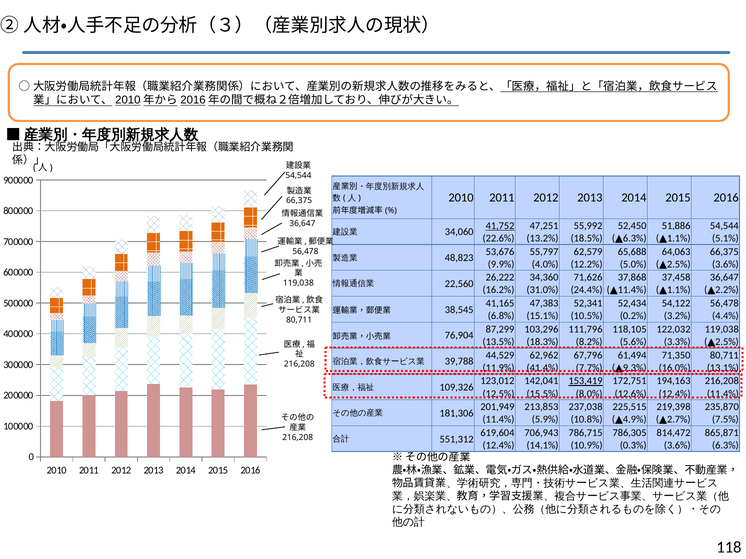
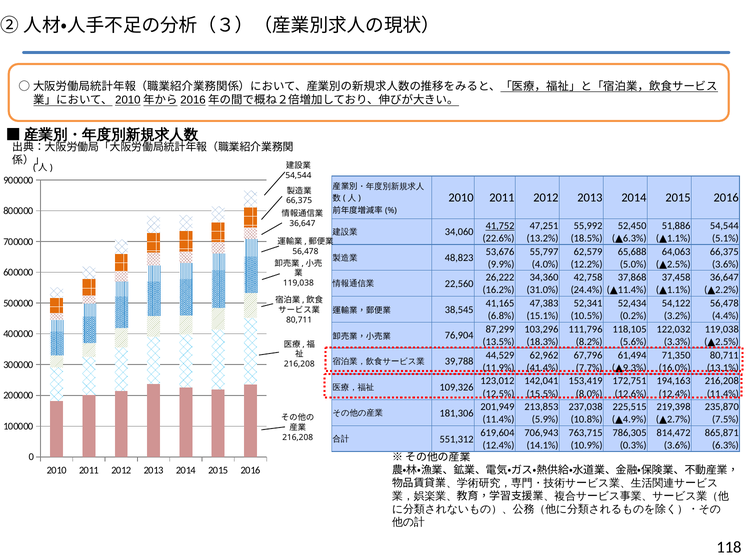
71,626: 71,626 -> 42,758
153,419 underline: present -> none
786,715: 786,715 -> 763,715
